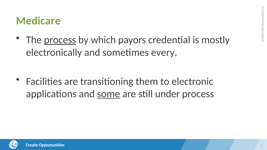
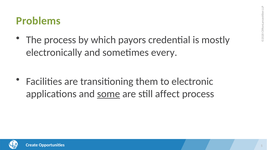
Medicare: Medicare -> Problems
process at (60, 40) underline: present -> none
under: under -> affect
